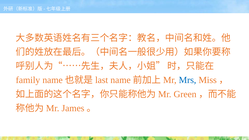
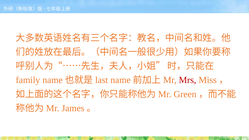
Mrs colour: blue -> red
